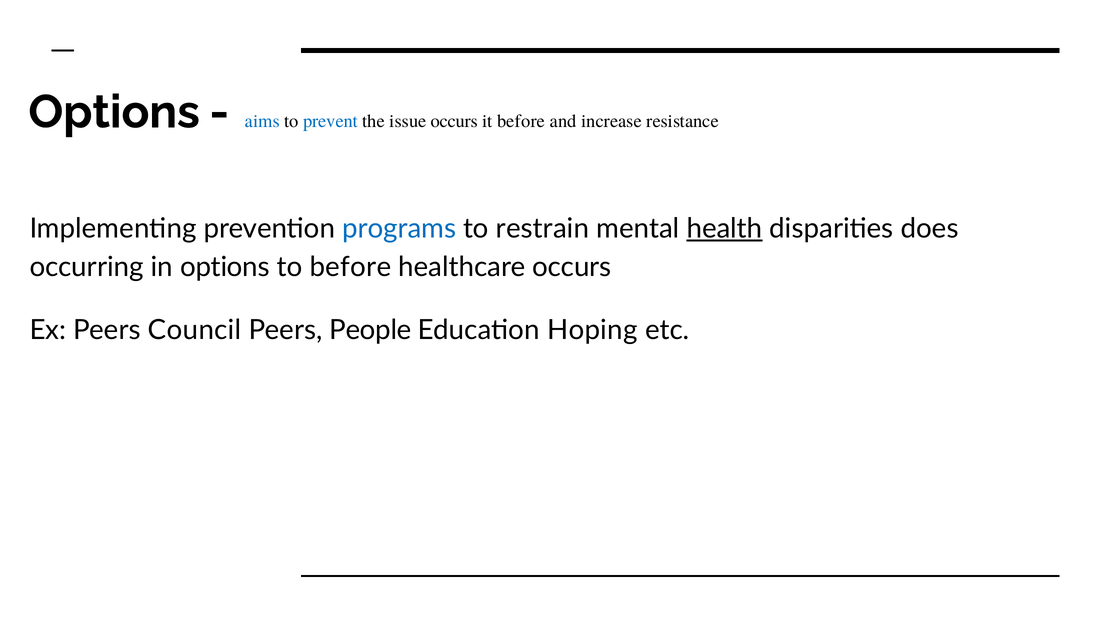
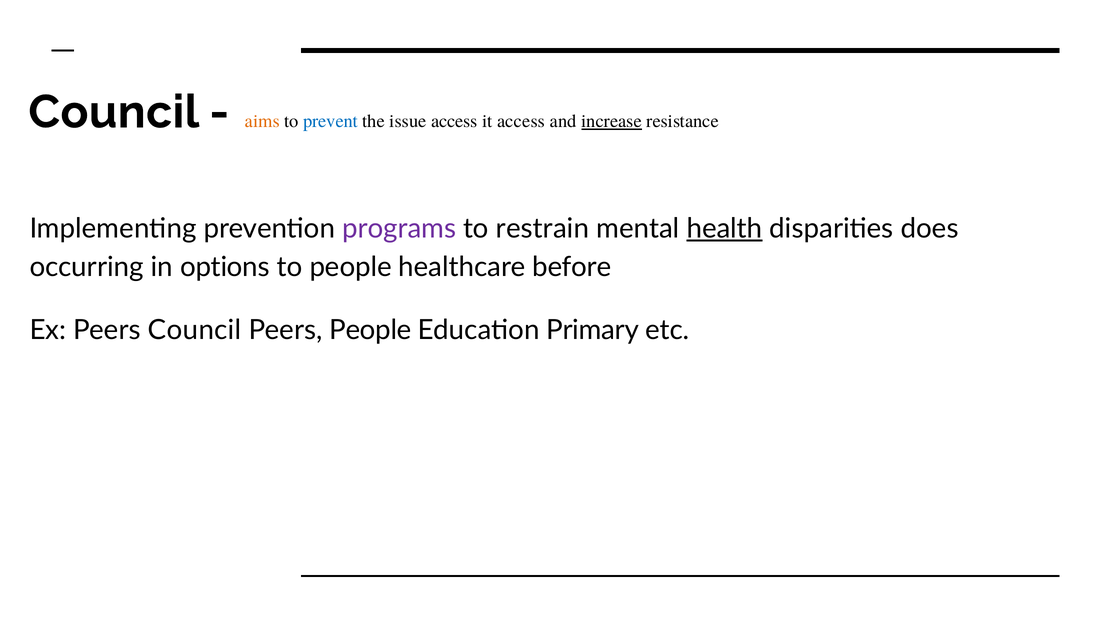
Options at (114, 112): Options -> Council
aims colour: blue -> orange
issue occurs: occurs -> access
it before: before -> access
increase underline: none -> present
programs colour: blue -> purple
to before: before -> people
healthcare occurs: occurs -> before
Hoping: Hoping -> Primary
